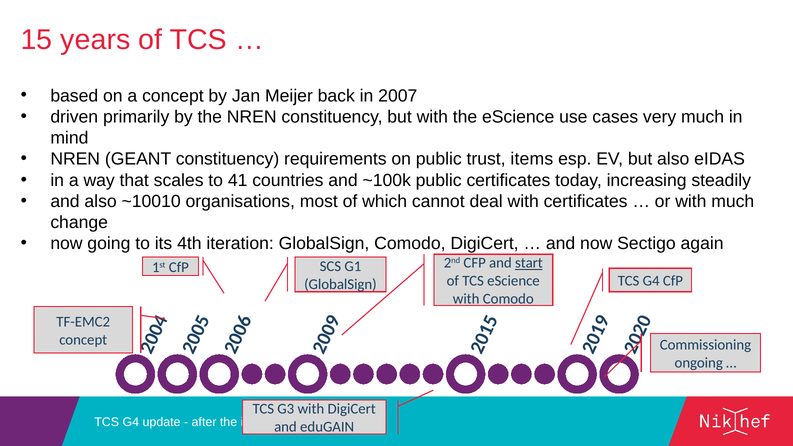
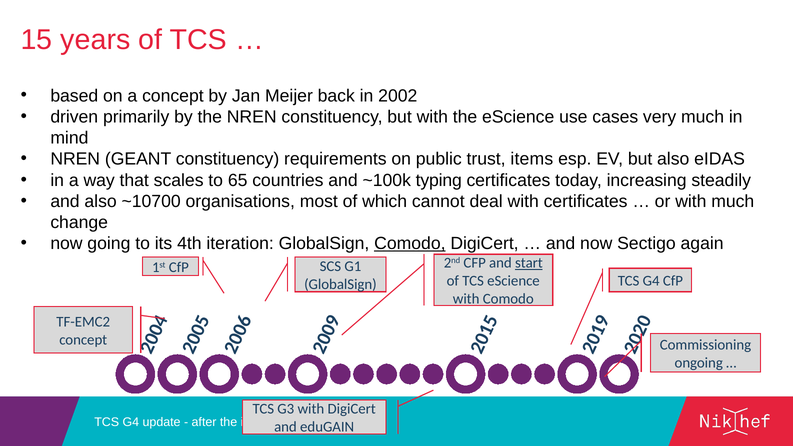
2007: 2007 -> 2002
41: 41 -> 65
~100k public: public -> typing
~10010: ~10010 -> ~10700
Comodo at (410, 244) underline: none -> present
